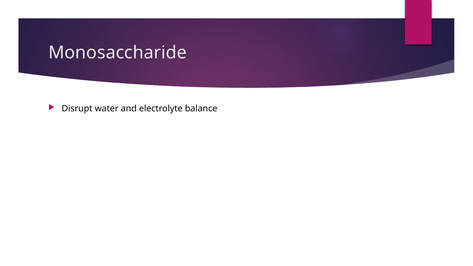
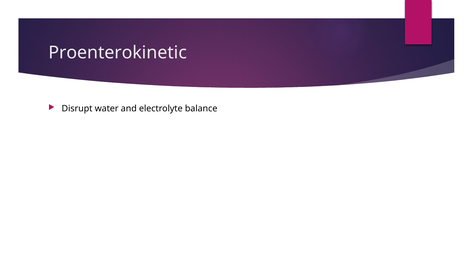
Monosaccharide: Monosaccharide -> Proenterokinetic
